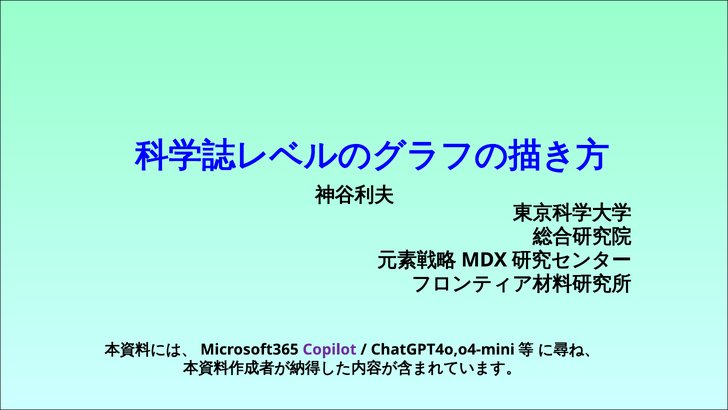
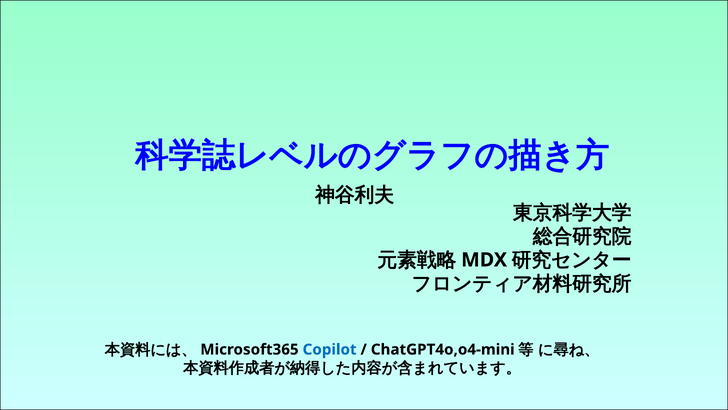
Copilot colour: purple -> blue
